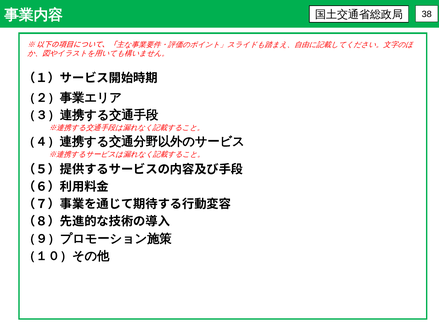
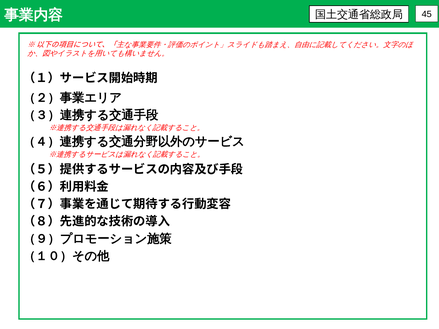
38: 38 -> 45
